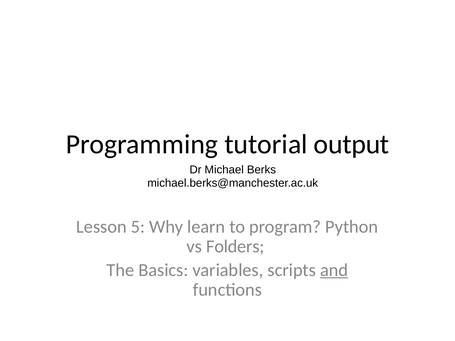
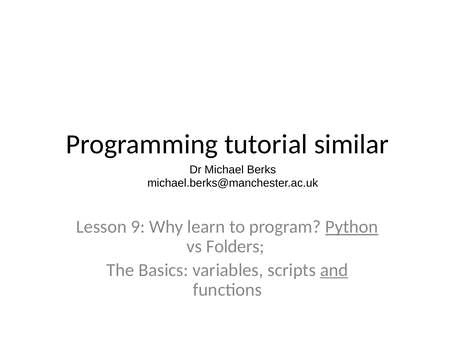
output: output -> similar
5: 5 -> 9
Python underline: none -> present
